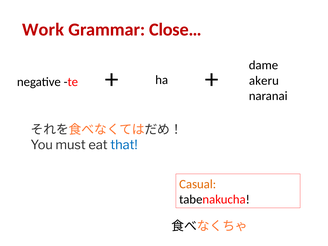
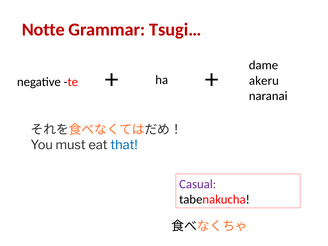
Work: Work -> Notte
Close…: Close… -> Tsugi…
Casual colour: orange -> purple
